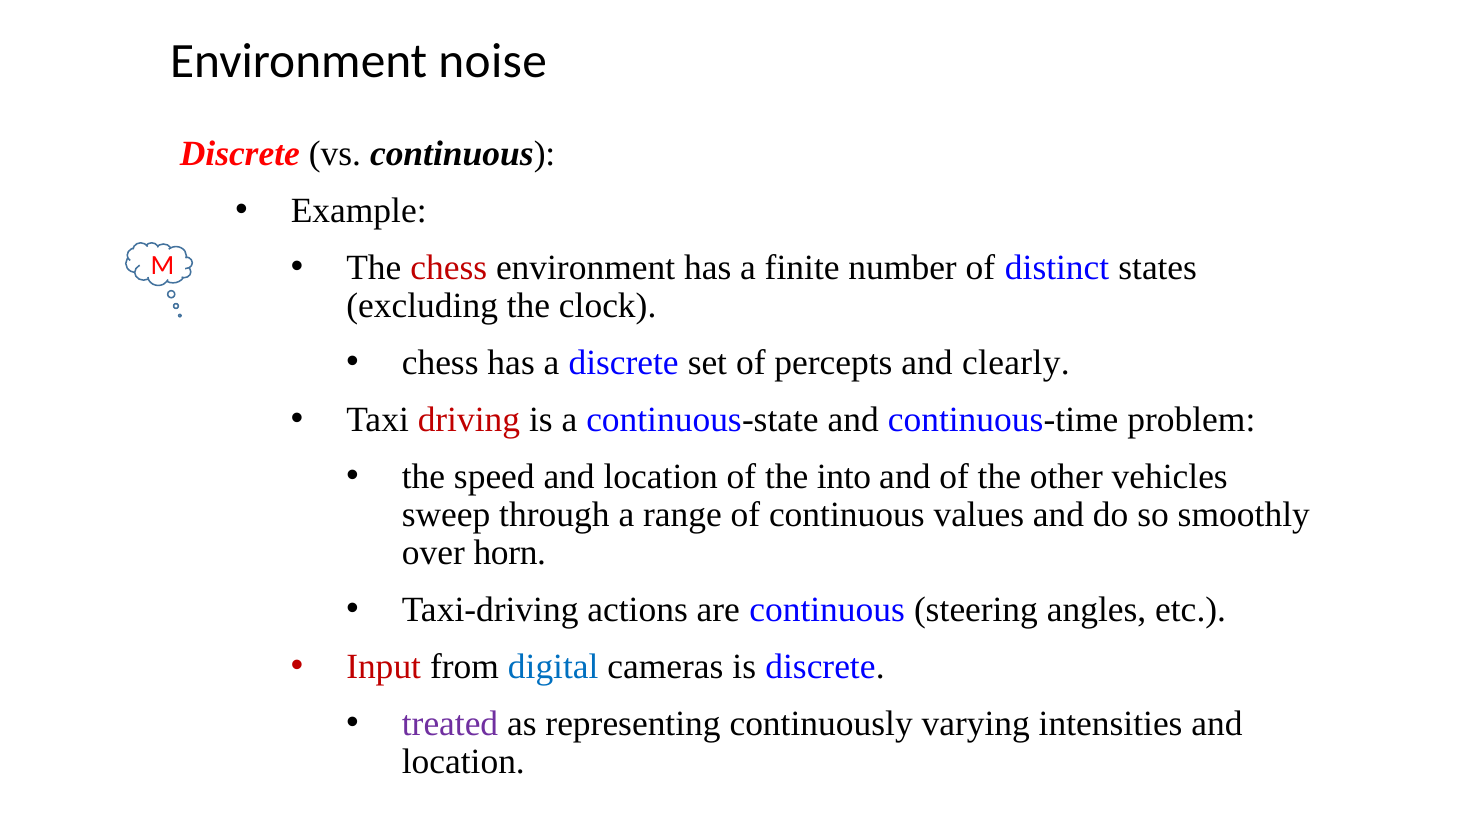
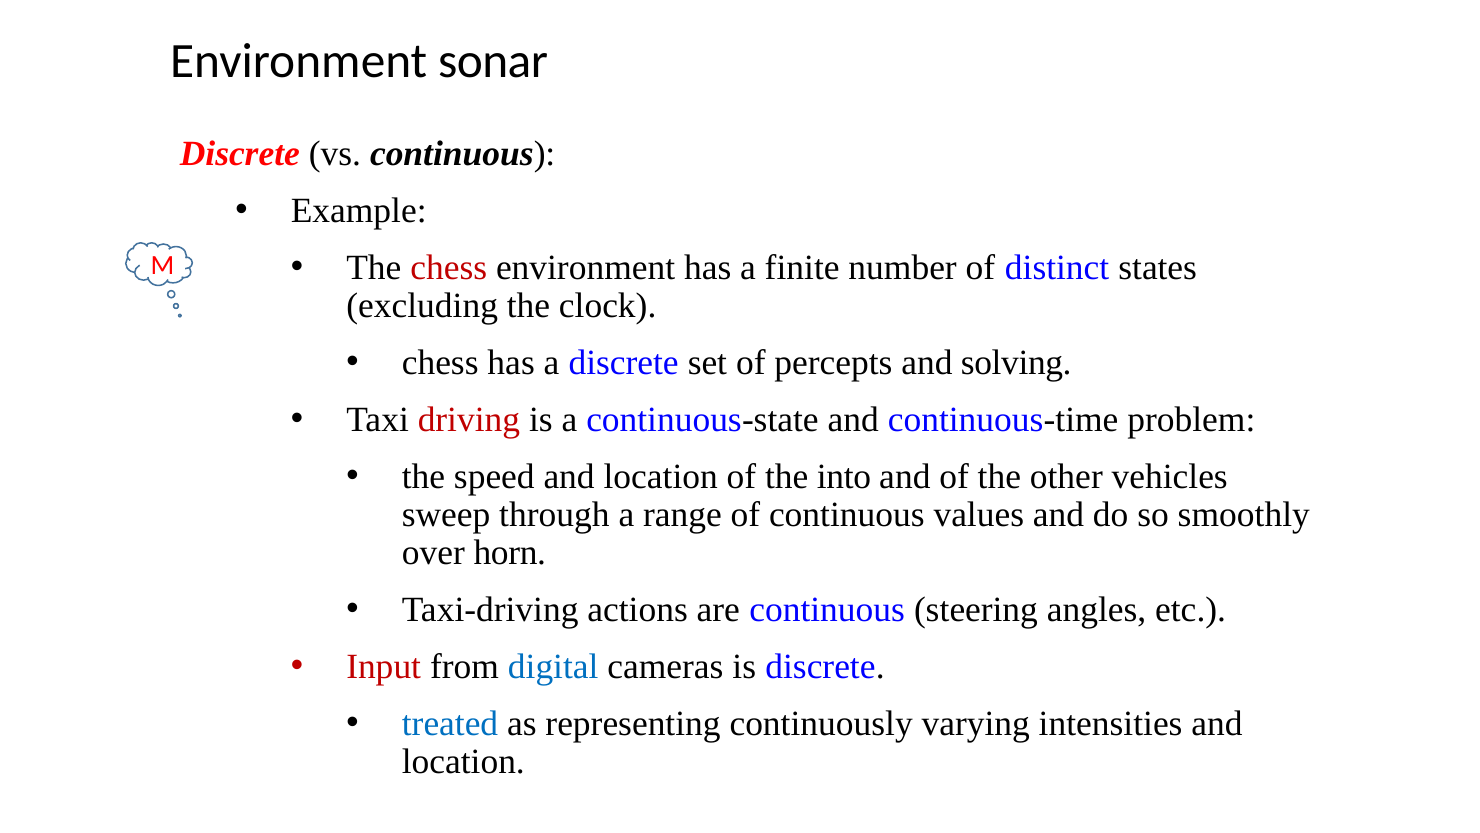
noise: noise -> sonar
clearly: clearly -> solving
treated colour: purple -> blue
